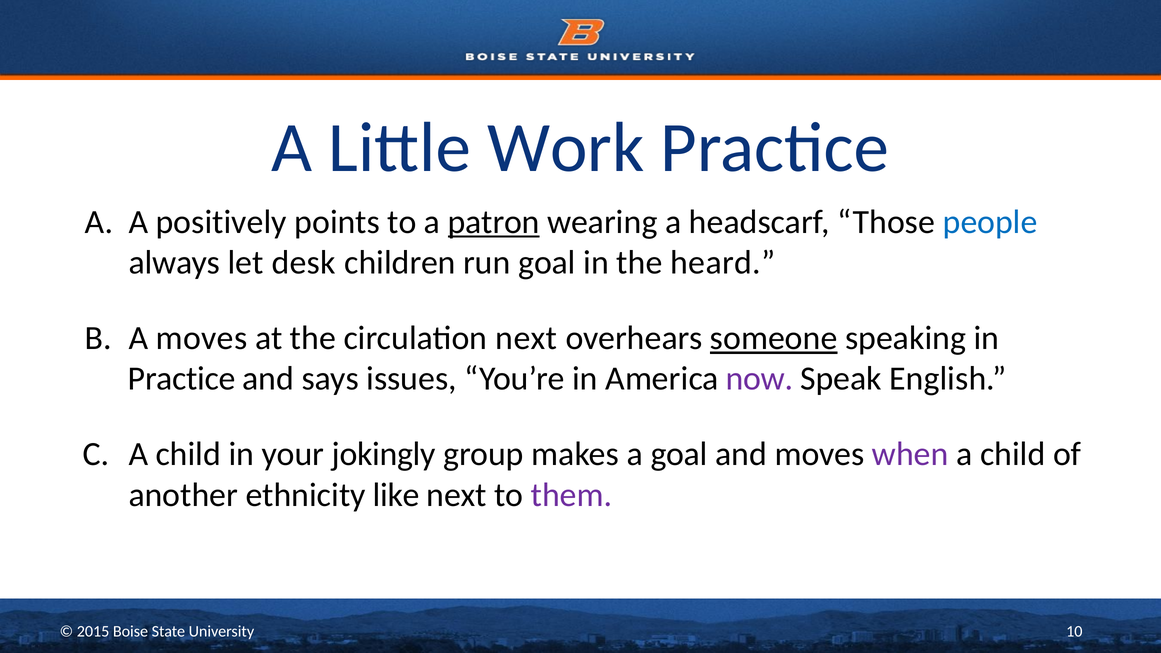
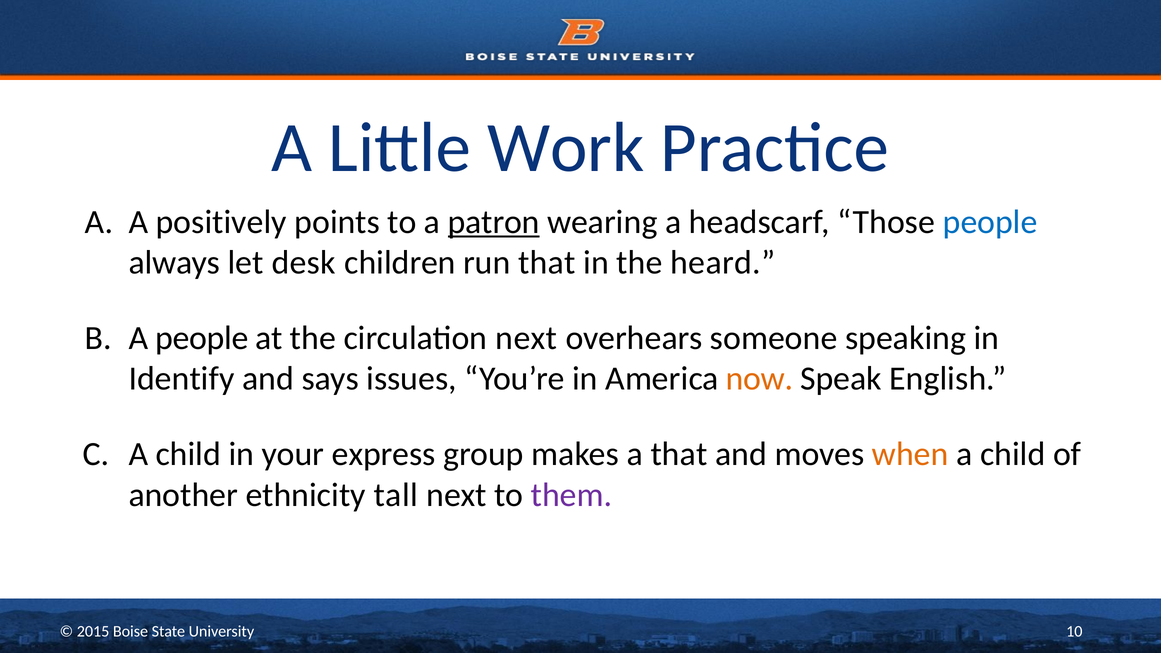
run goal: goal -> that
A moves: moves -> people
someone underline: present -> none
Practice at (182, 379): Practice -> Identify
now colour: purple -> orange
jokingly: jokingly -> express
a goal: goal -> that
when colour: purple -> orange
like: like -> tall
